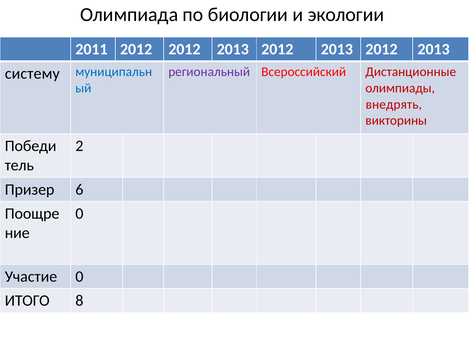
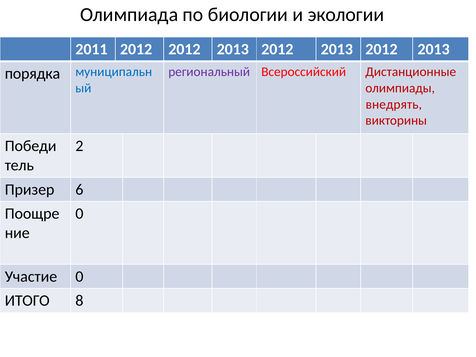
систему: систему -> порядка
